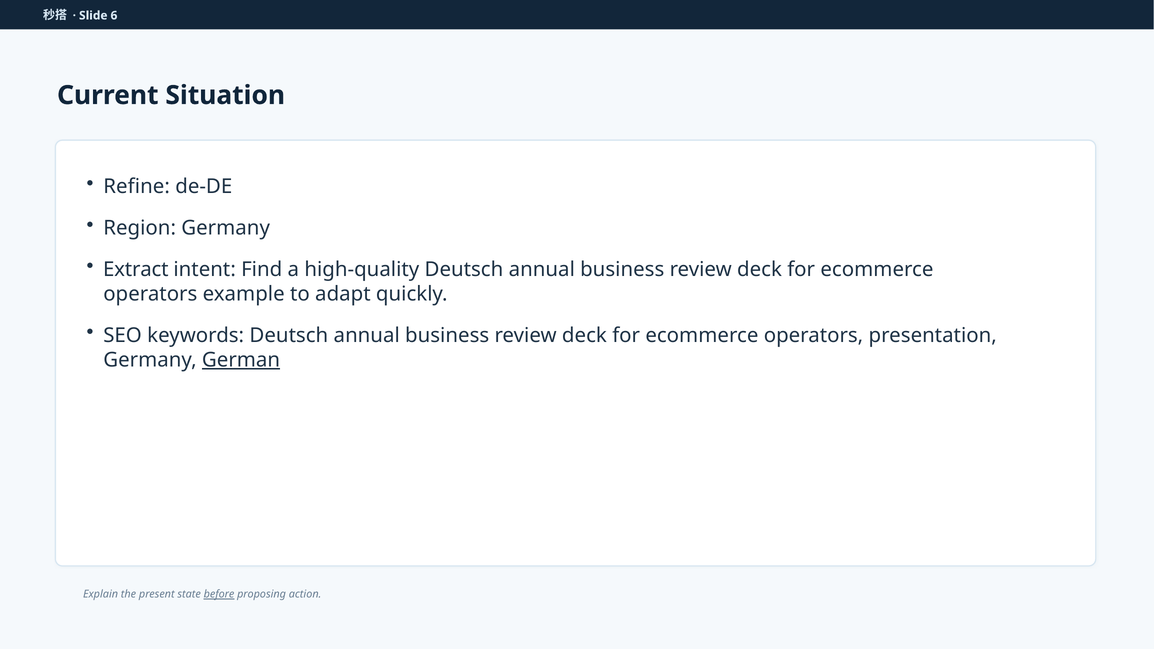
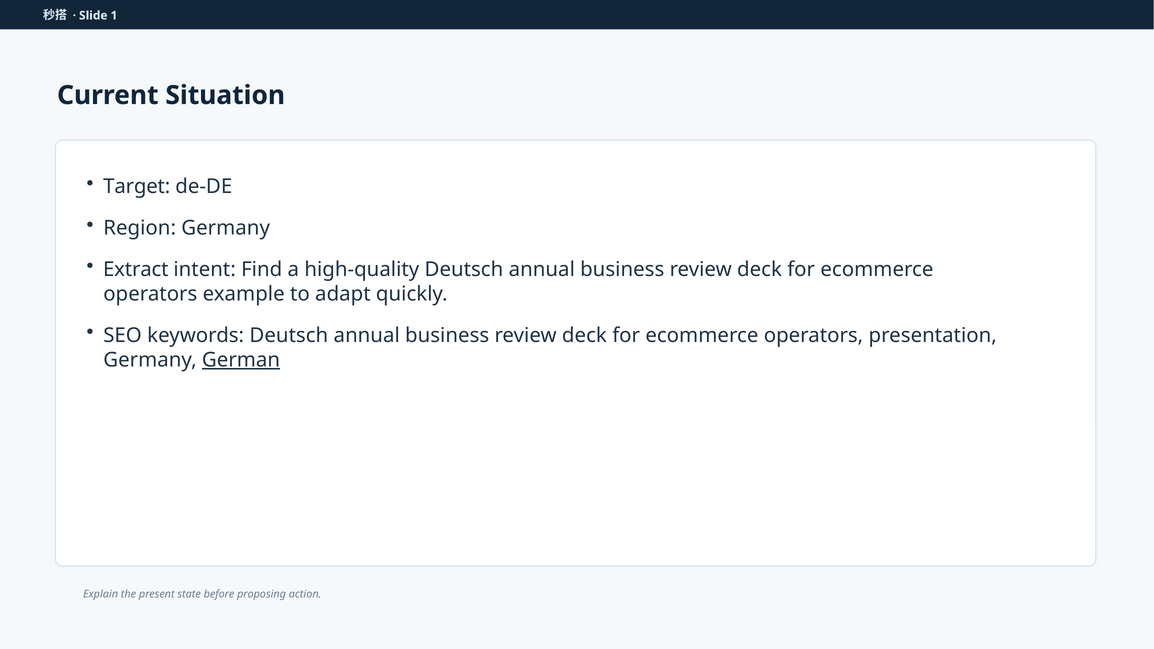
6: 6 -> 1
Refine: Refine -> Target
before underline: present -> none
